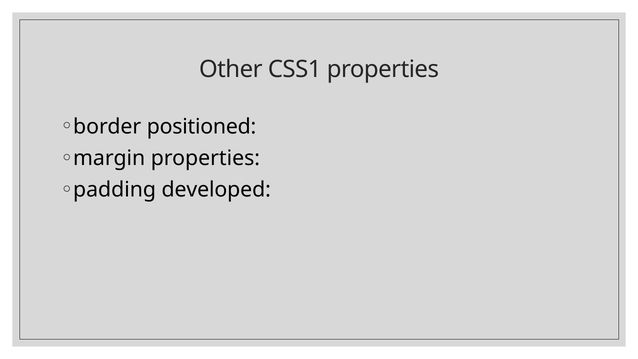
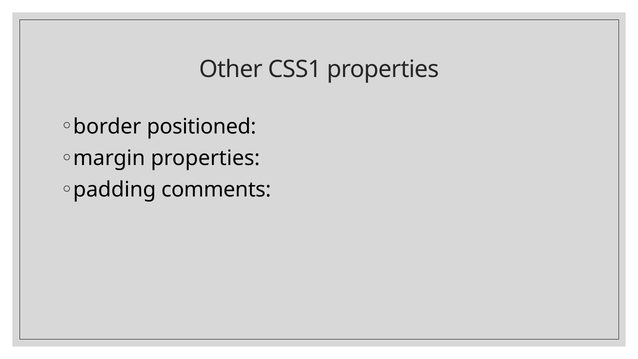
developed: developed -> comments
